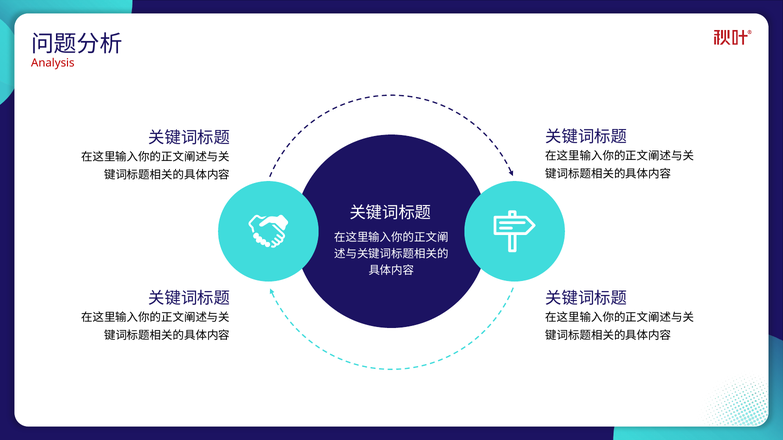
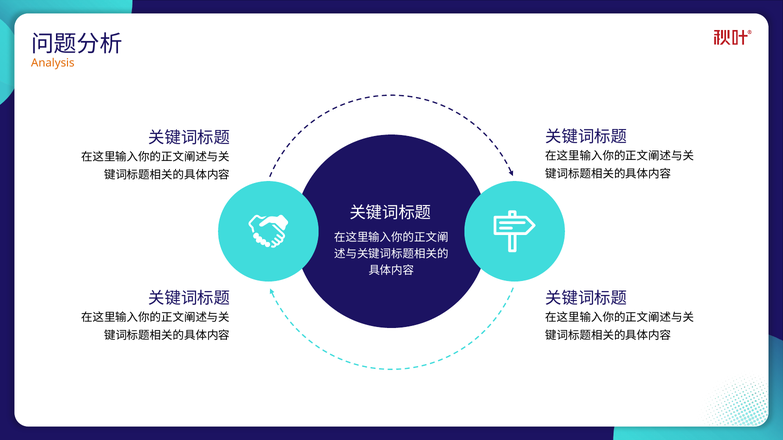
Analysis colour: red -> orange
